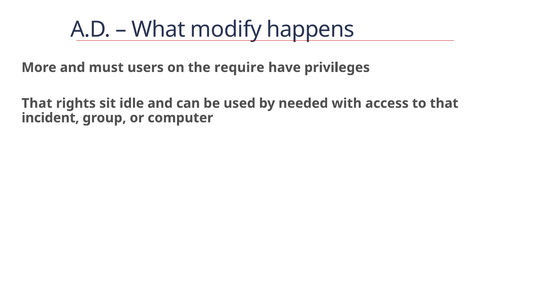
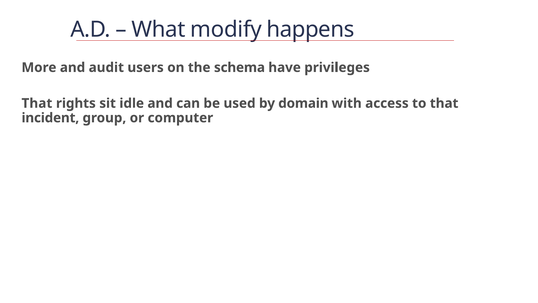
must: must -> audit
require: require -> schema
needed: needed -> domain
